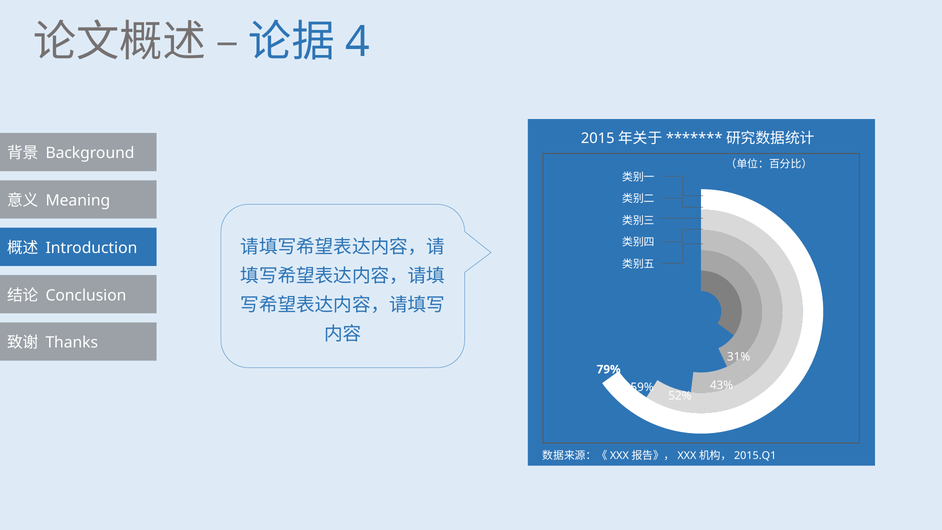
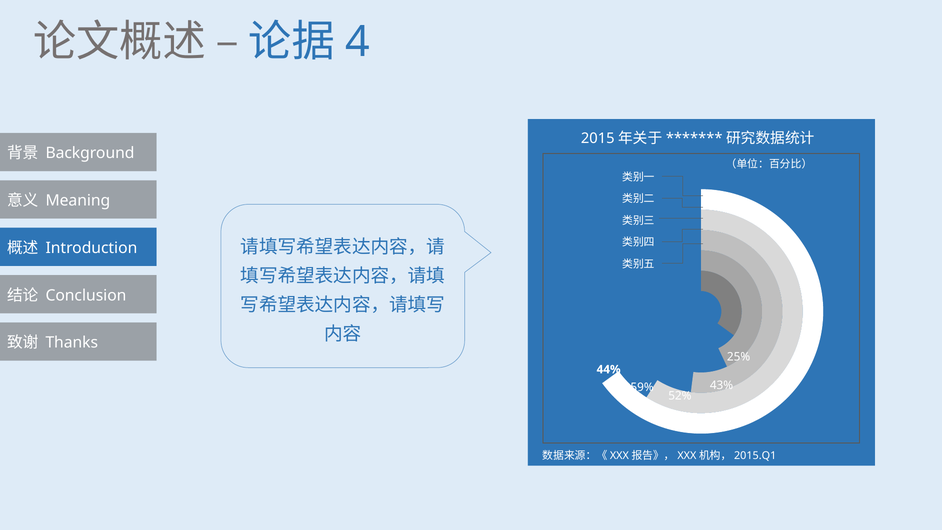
31%: 31% -> 25%
79%: 79% -> 44%
